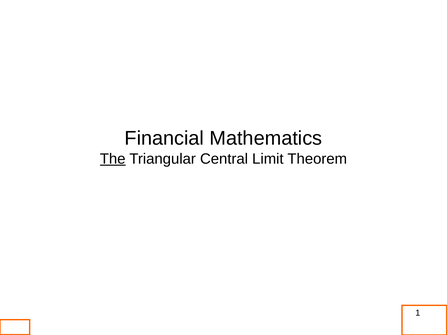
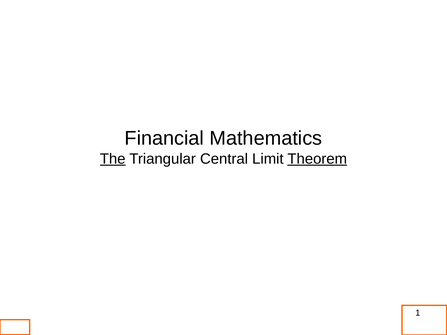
Theorem underline: none -> present
